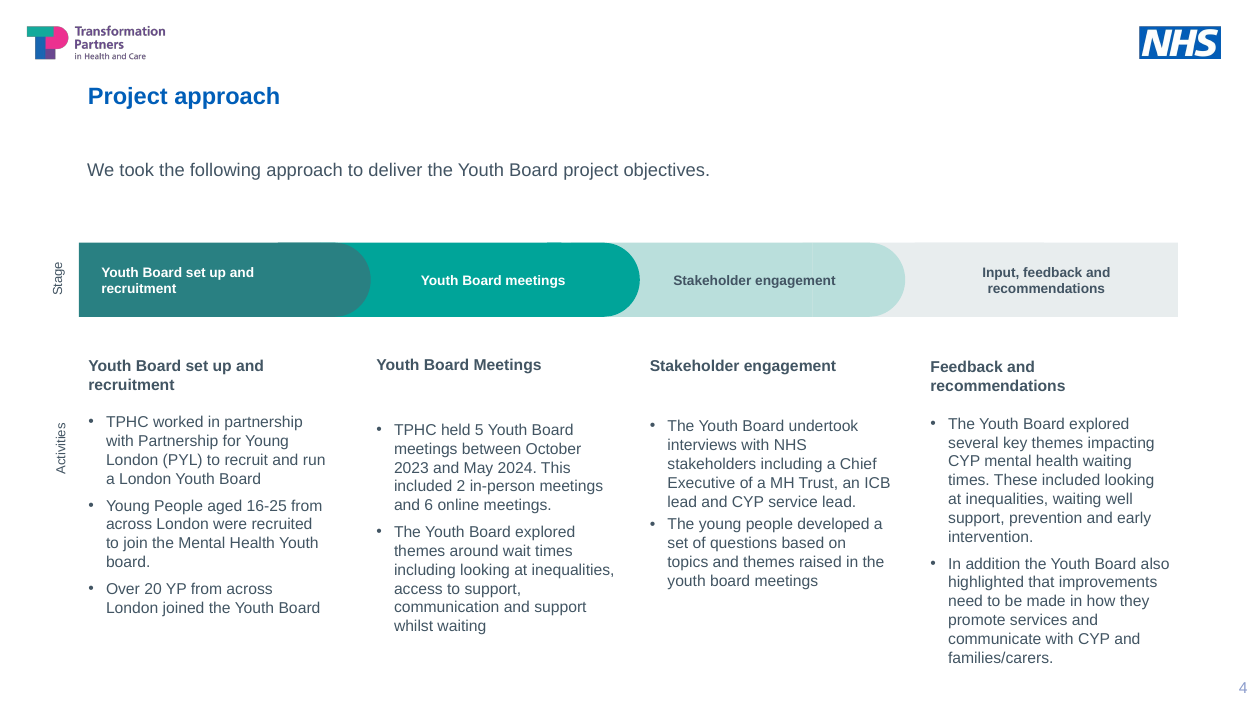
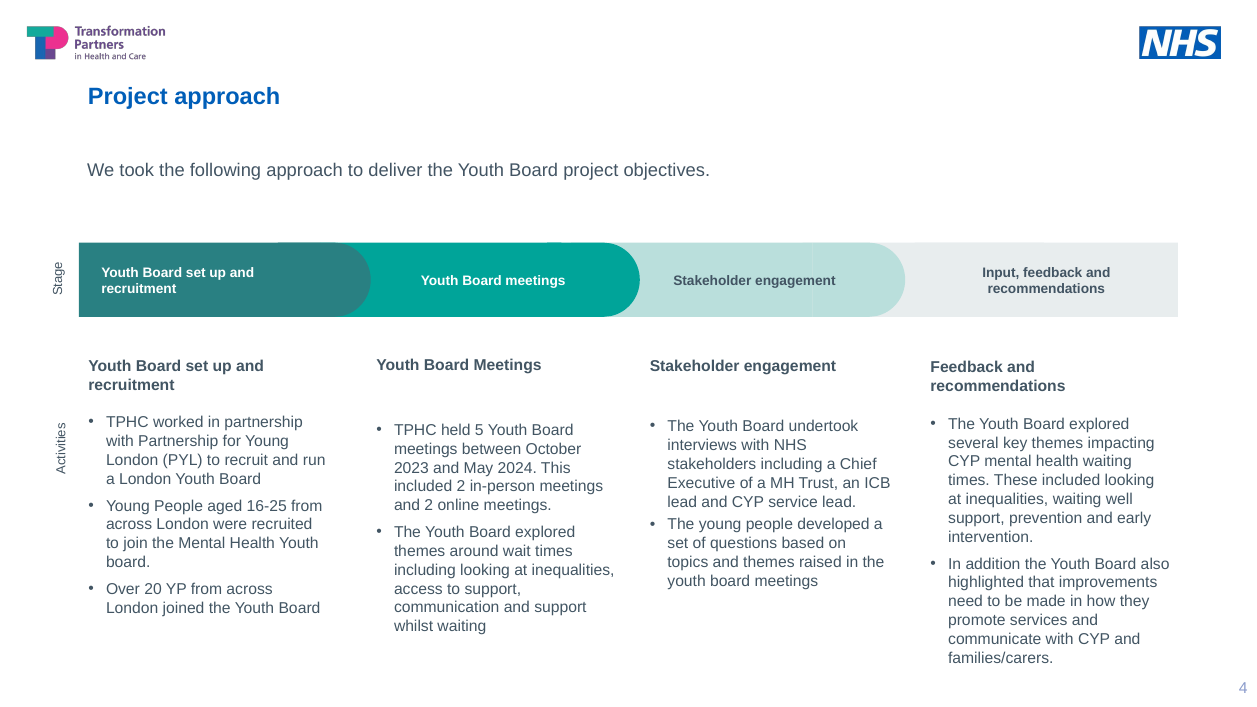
and 6: 6 -> 2
